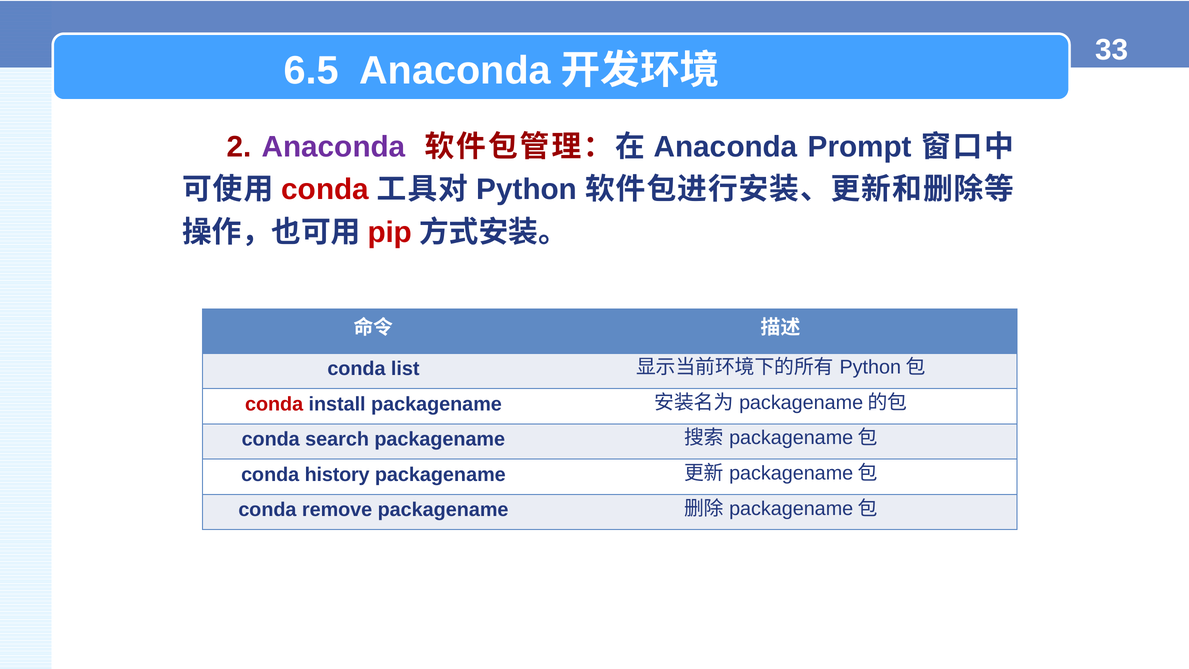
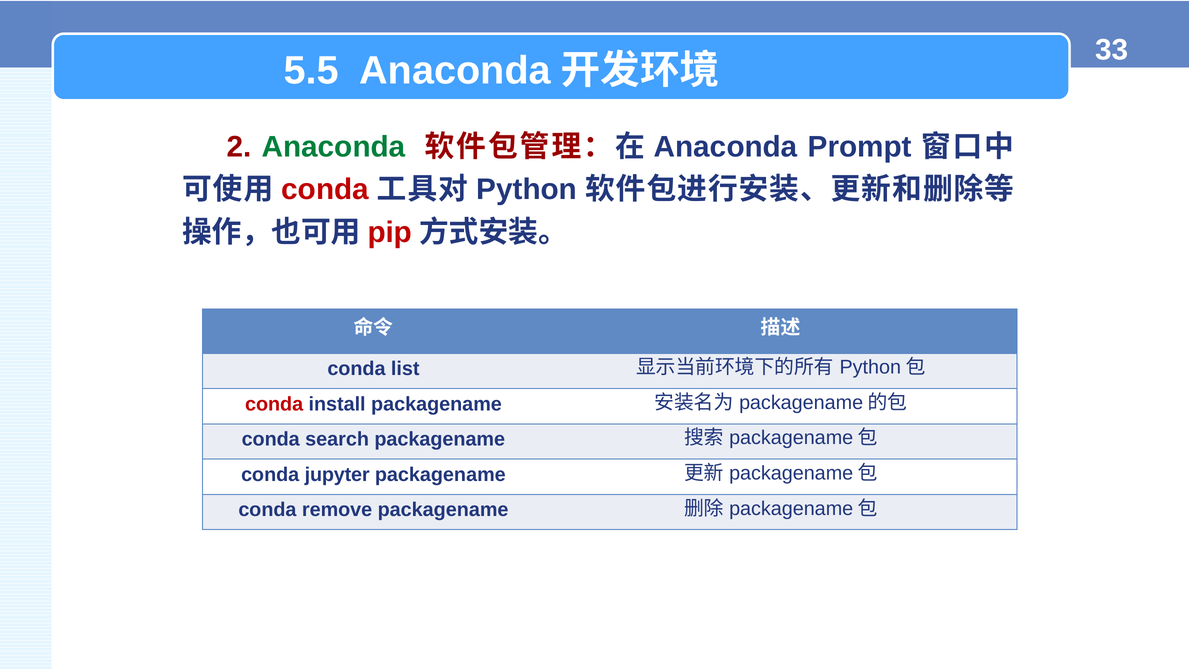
6.5: 6.5 -> 5.5
Anaconda at (334, 147) colour: purple -> green
history: history -> jupyter
